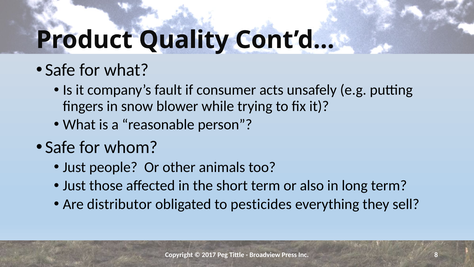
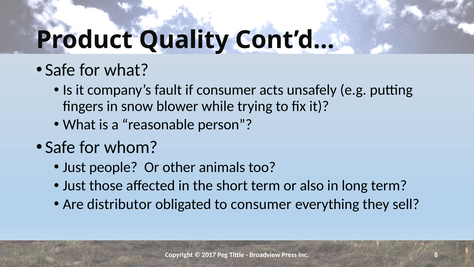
to pesticides: pesticides -> consumer
